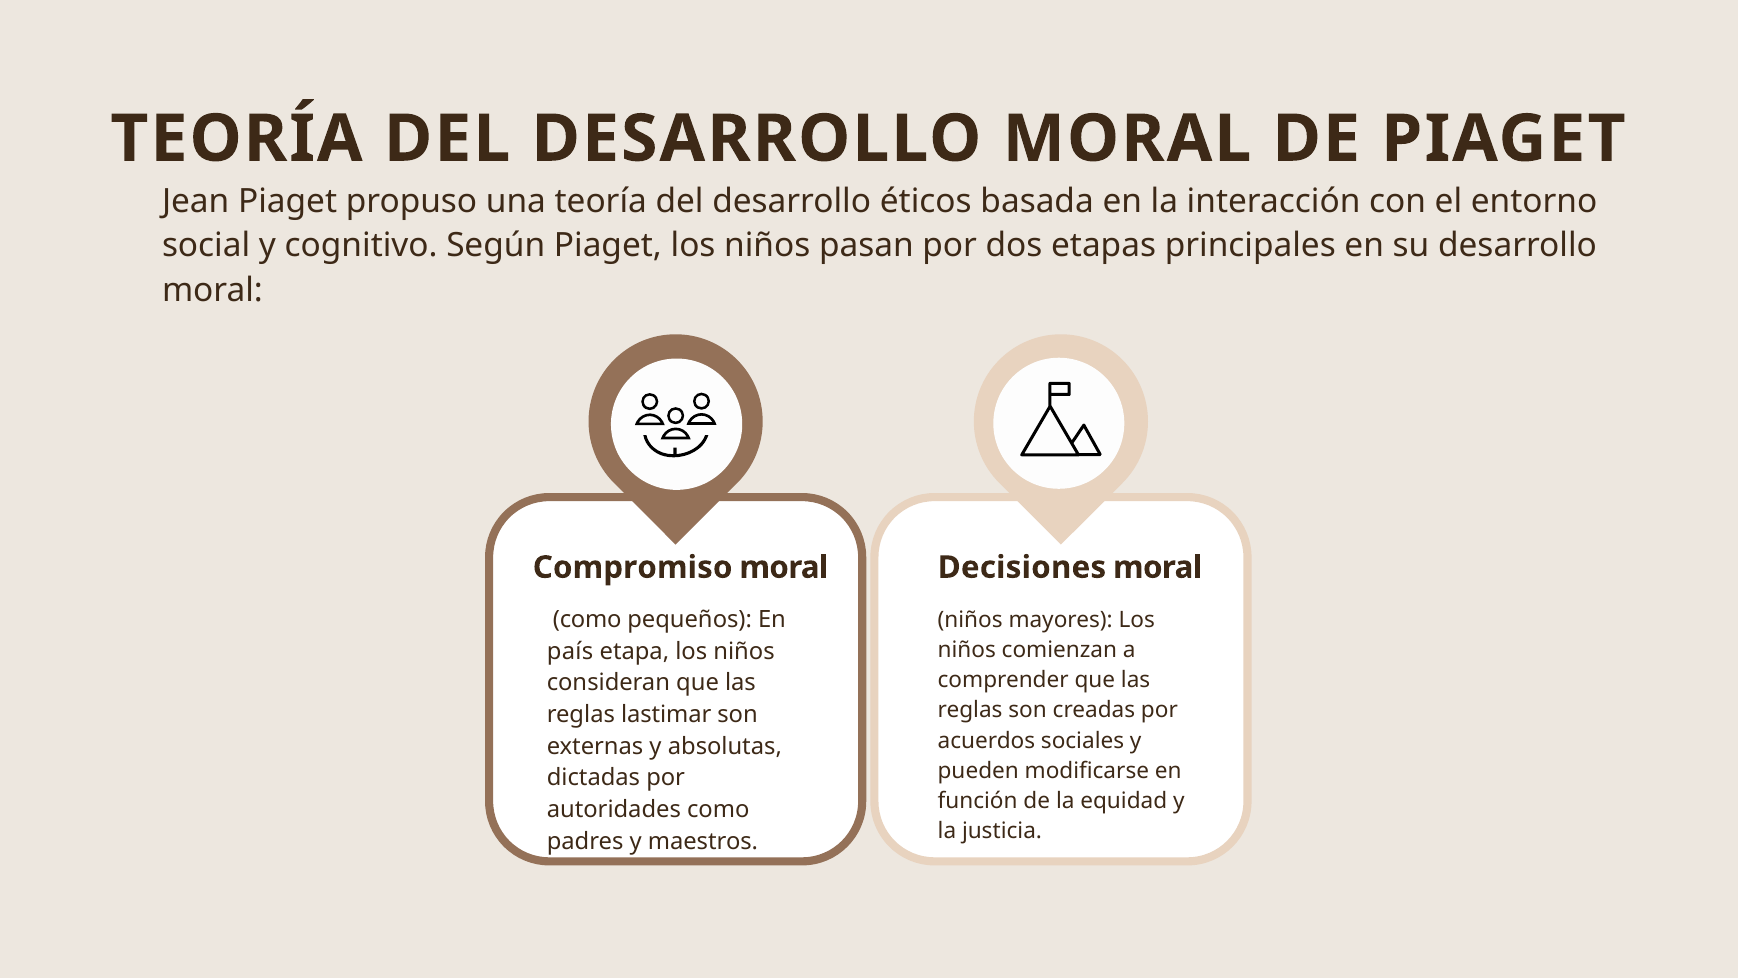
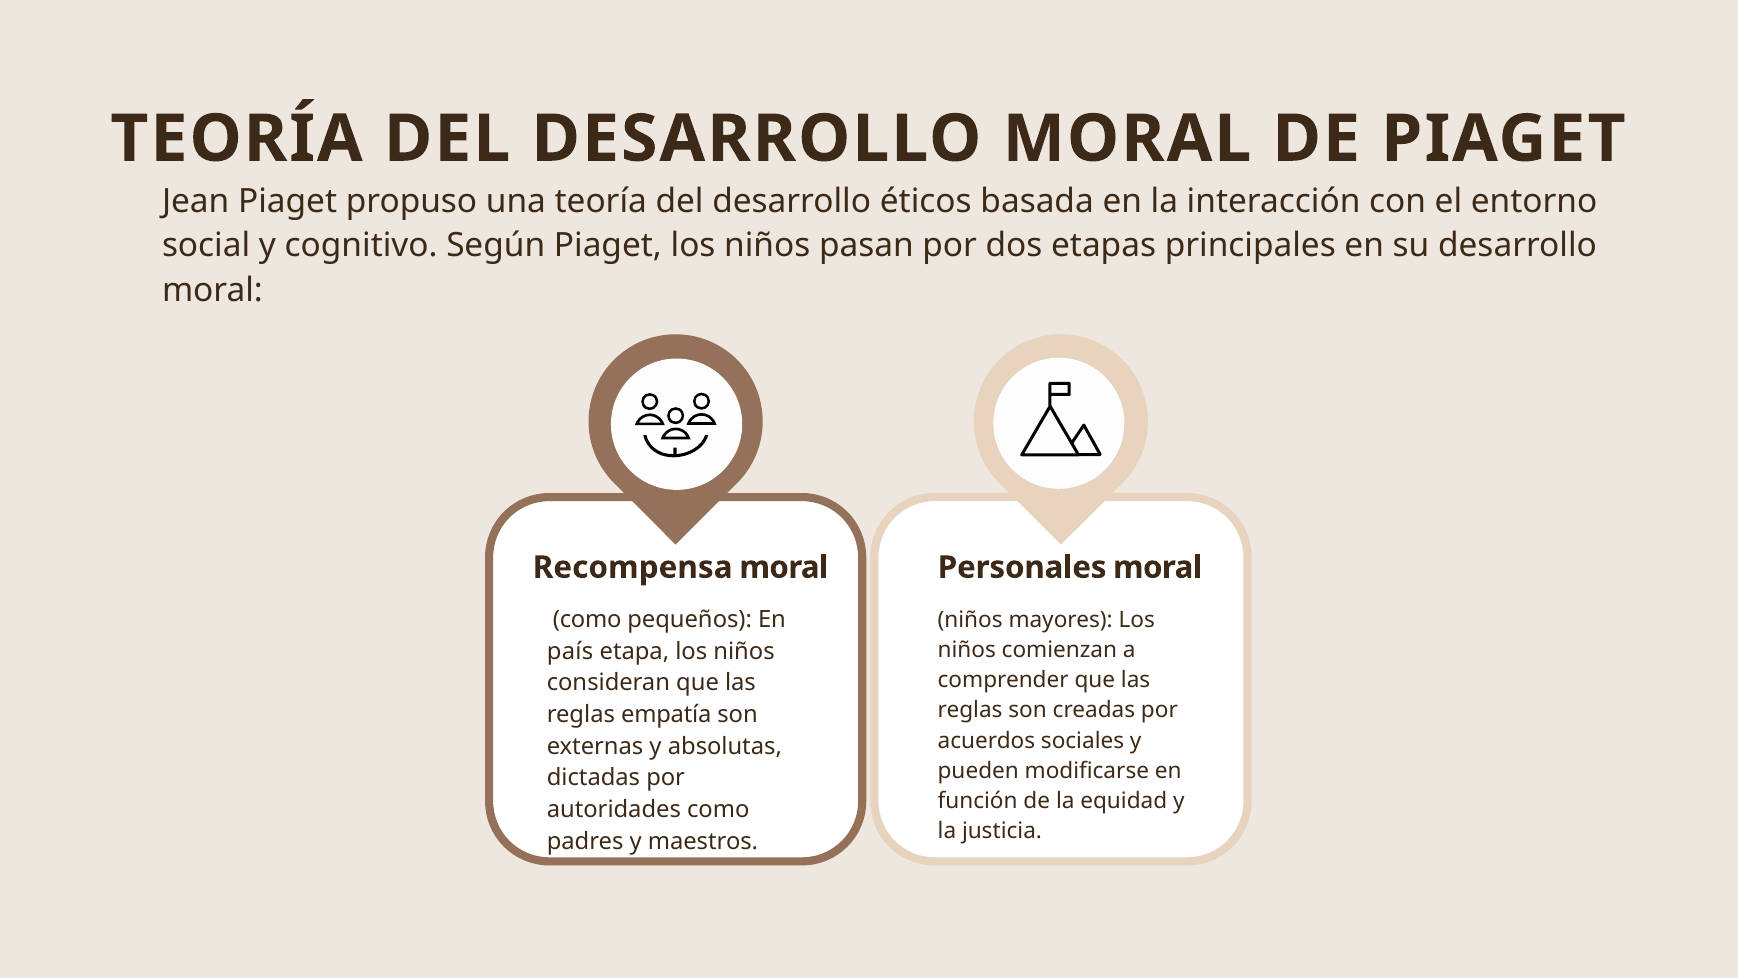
Compromiso: Compromiso -> Recompensa
Decisiones: Decisiones -> Personales
lastimar: lastimar -> empatía
